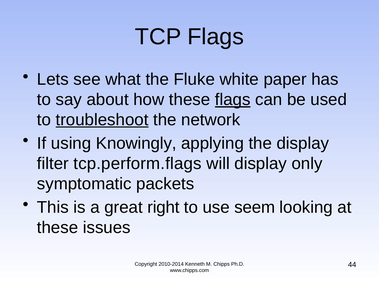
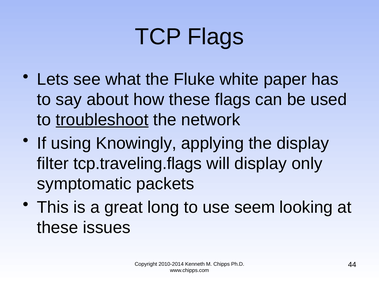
flags at (233, 100) underline: present -> none
tcp.perform.flags: tcp.perform.flags -> tcp.traveling.flags
right: right -> long
